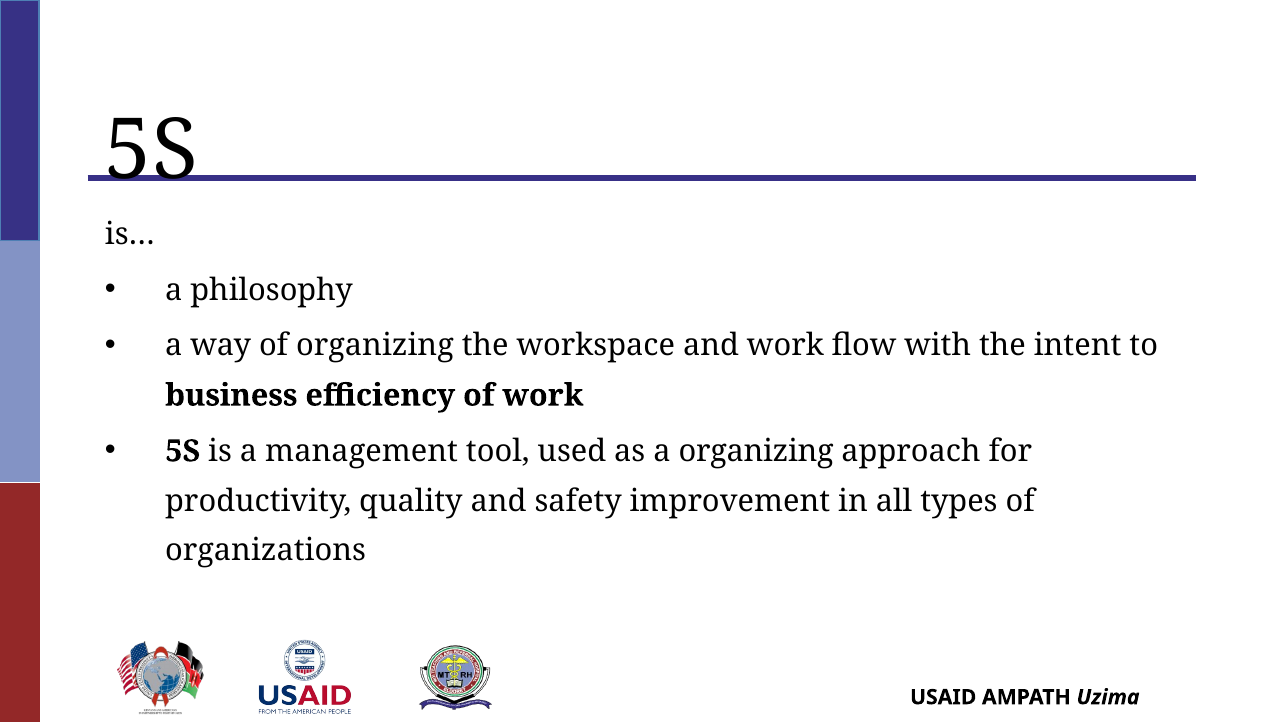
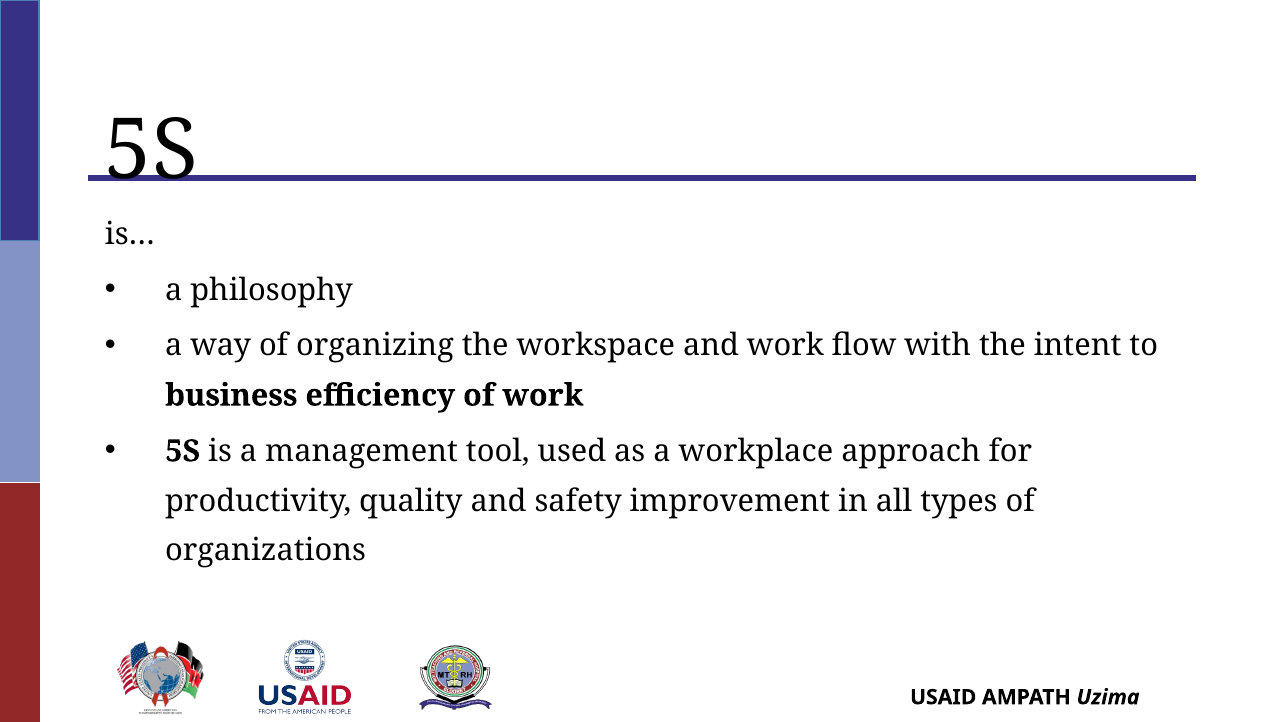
a organizing: organizing -> workplace
